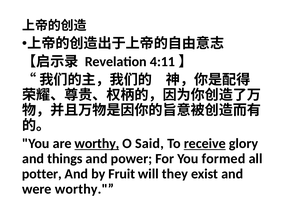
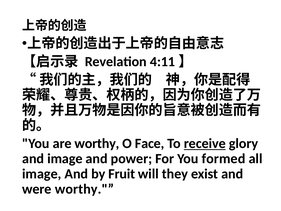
worthy at (97, 143) underline: present -> none
Said: Said -> Face
and things: things -> image
potter at (42, 174): potter -> image
